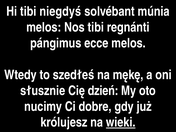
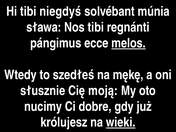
melos at (44, 27): melos -> sława
melos at (129, 43) underline: none -> present
dzień: dzień -> moją
